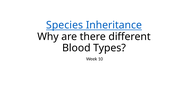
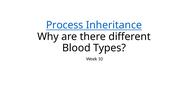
Species: Species -> Process
